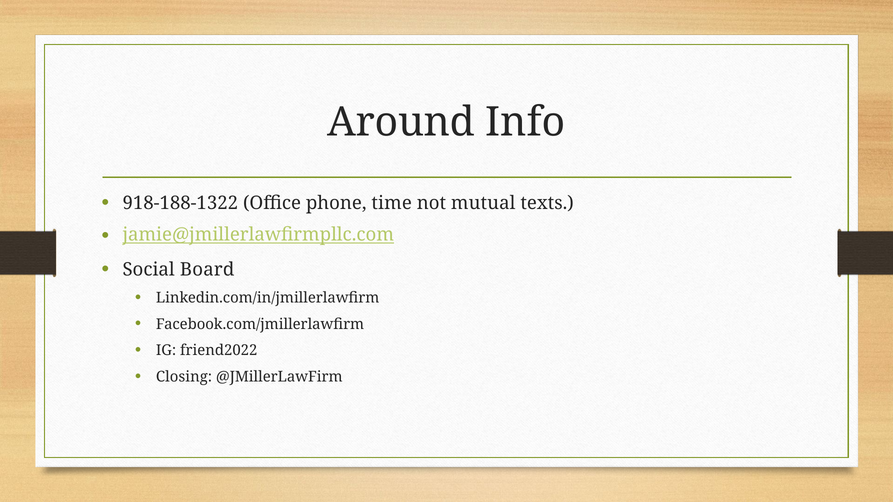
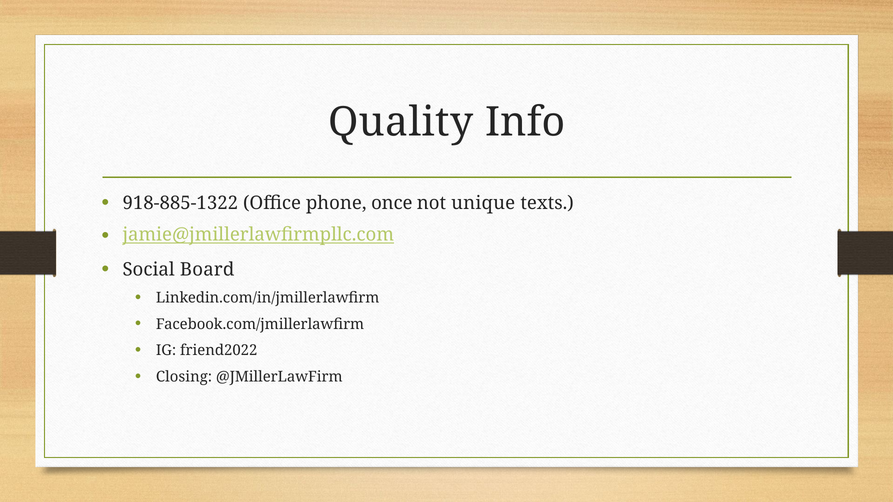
Around: Around -> Quality
918-188-1322: 918-188-1322 -> 918-885-1322
time: time -> once
mutual: mutual -> unique
